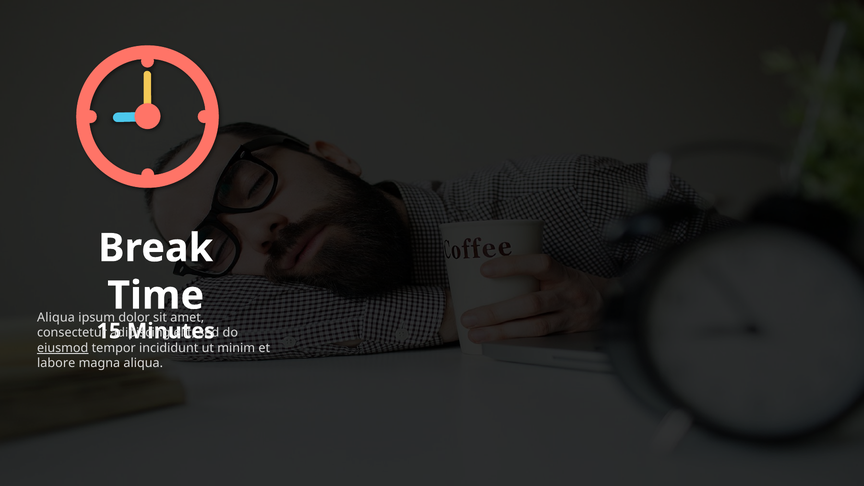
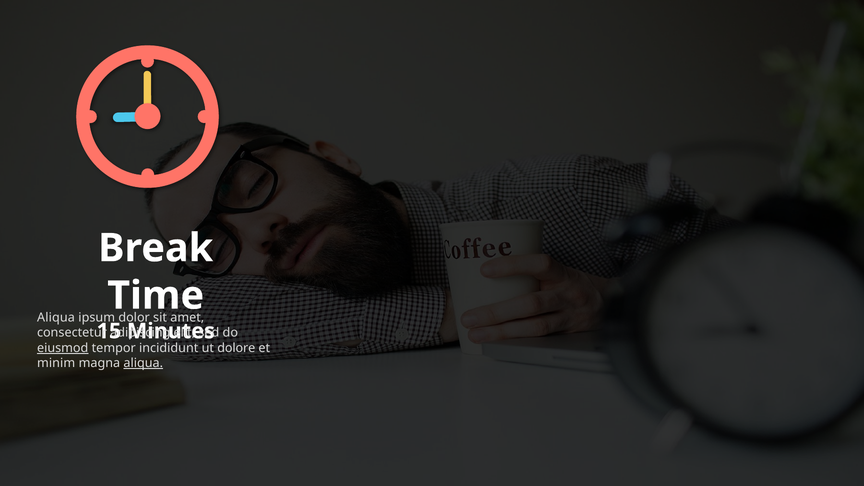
minim: minim -> dolore
labore: labore -> minim
aliqua at (143, 363) underline: none -> present
